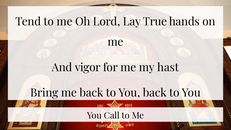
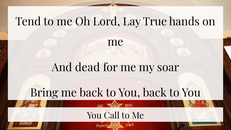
vigor: vigor -> dead
hast: hast -> soar
